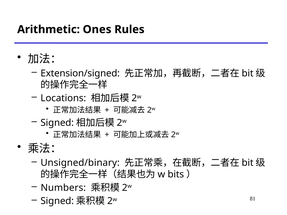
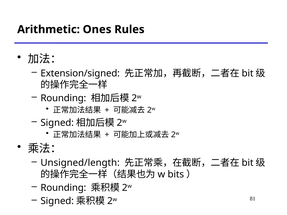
Locations at (63, 98): Locations -> Rounding
Unsigned/binary: Unsigned/binary -> Unsigned/length
Numbers at (63, 188): Numbers -> Rounding
